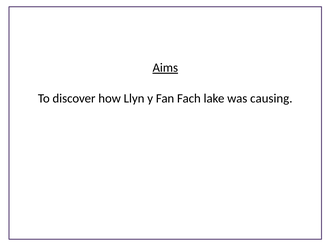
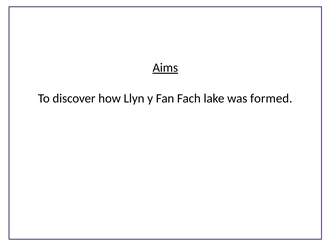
causing: causing -> formed
